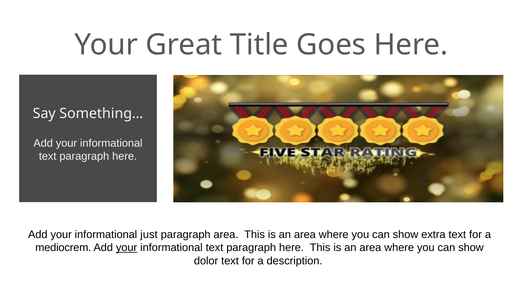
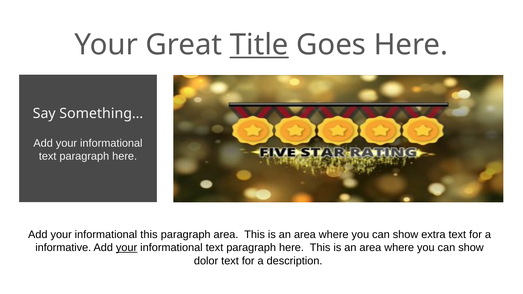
Title underline: none -> present
informational just: just -> this
mediocrem: mediocrem -> informative
